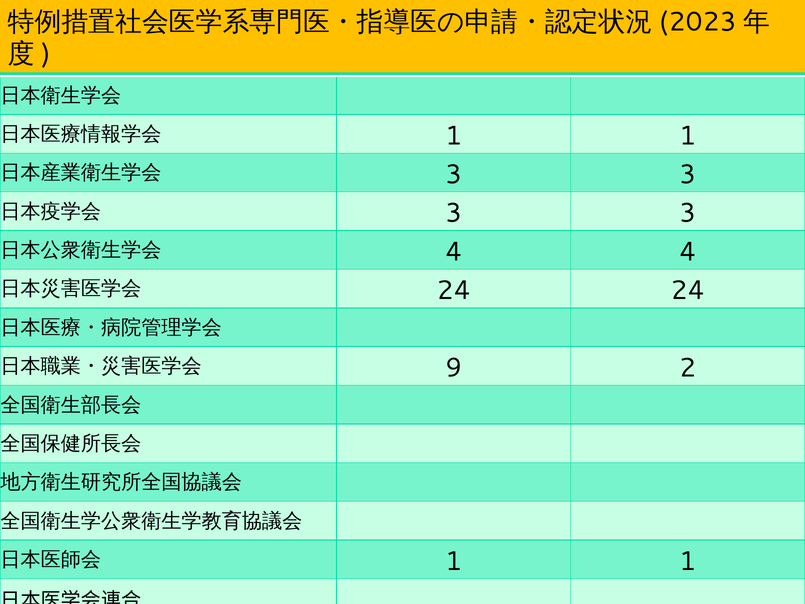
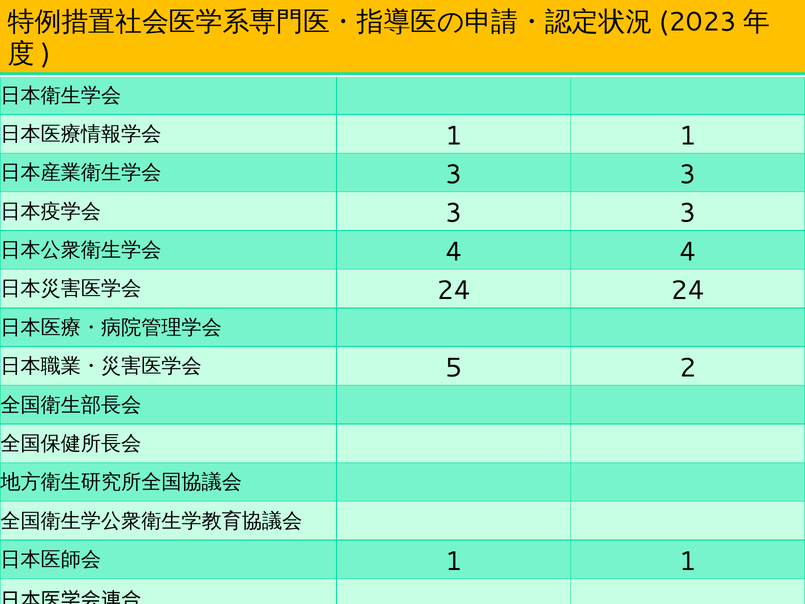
9: 9 -> 5
